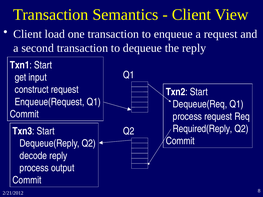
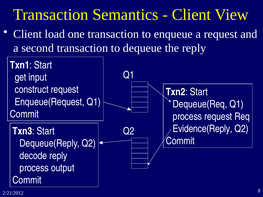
Required(Reply: Required(Reply -> Evidence(Reply
